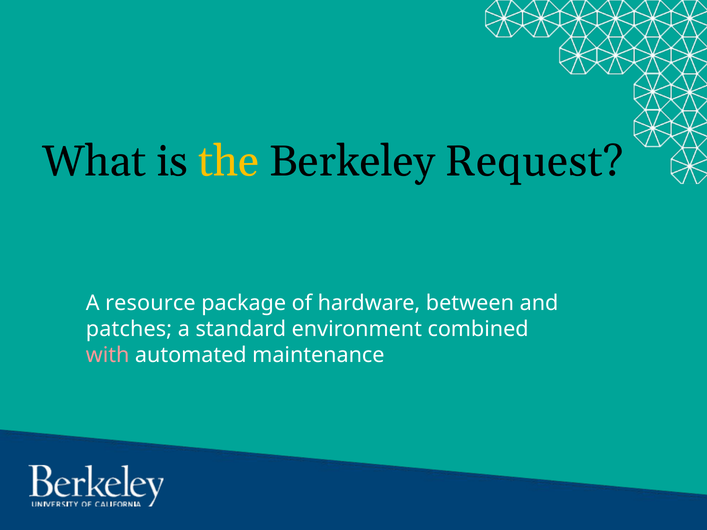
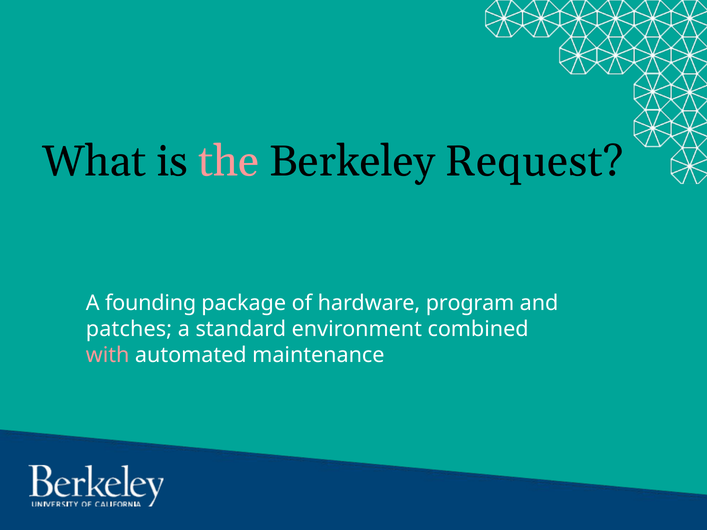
the colour: yellow -> pink
resource: resource -> founding
between: between -> program
